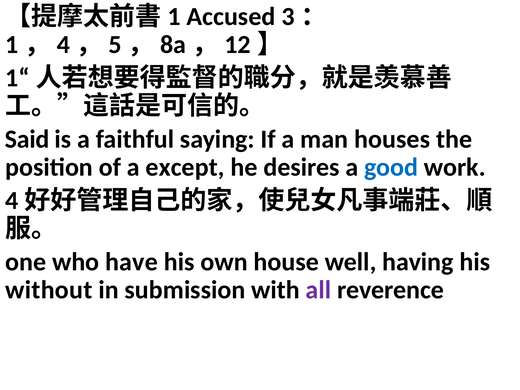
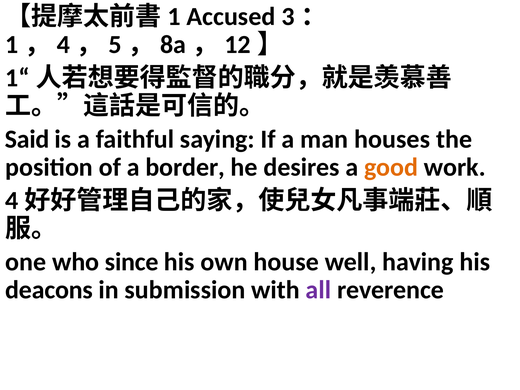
except: except -> border
good colour: blue -> orange
have: have -> since
without: without -> deacons
